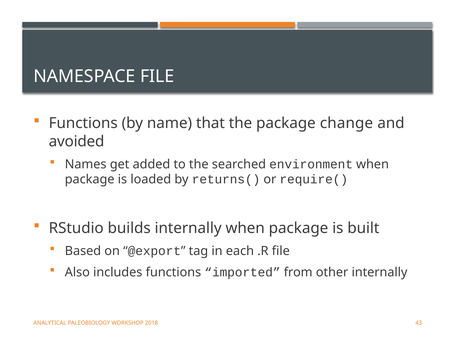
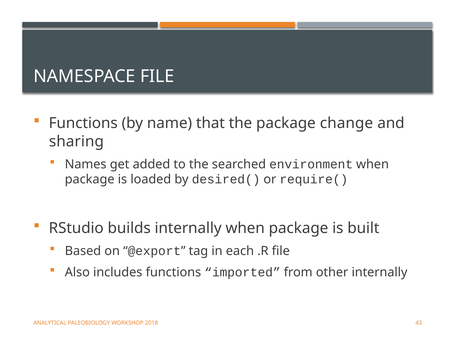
avoided: avoided -> sharing
returns(: returns( -> desired(
